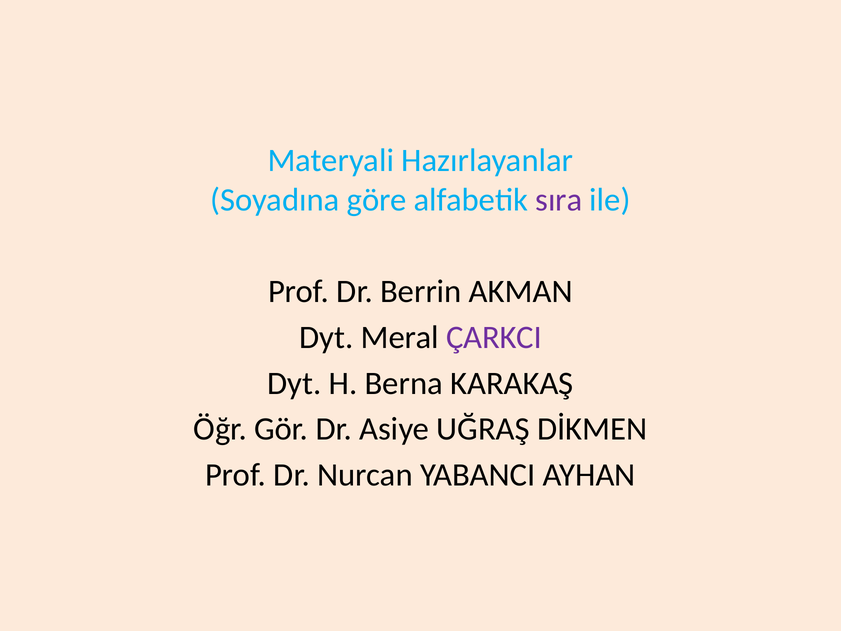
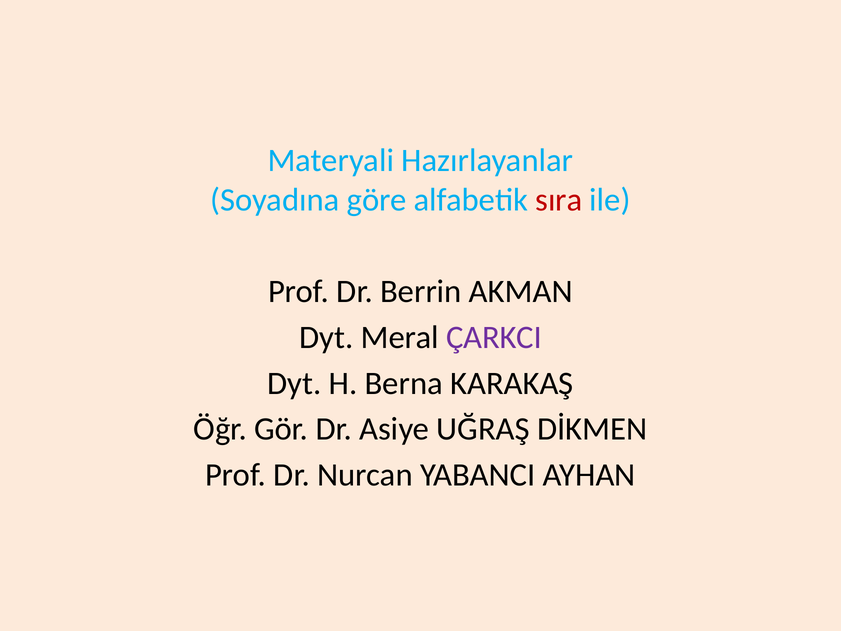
sıra colour: purple -> red
